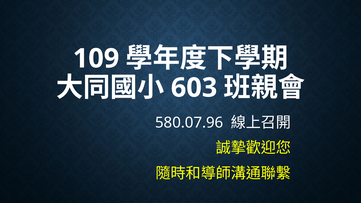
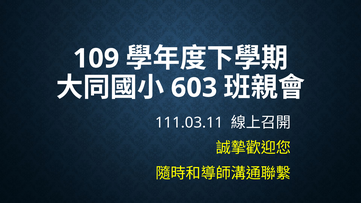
580.07.96: 580.07.96 -> 111.03.11
